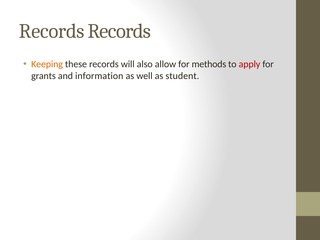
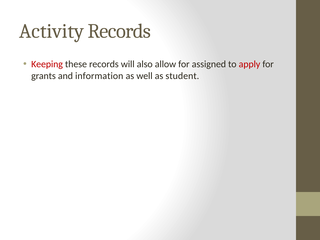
Records at (52, 31): Records -> Activity
Keeping colour: orange -> red
methods: methods -> assigned
